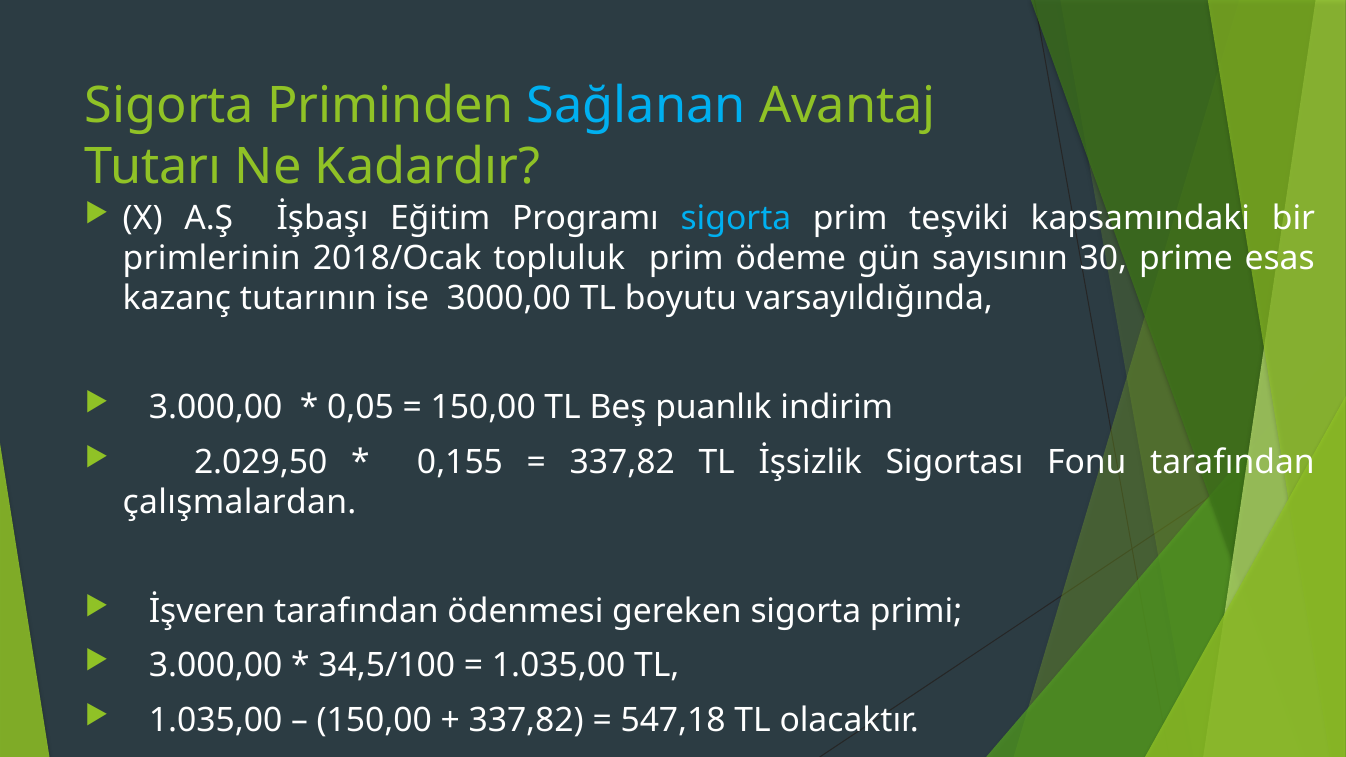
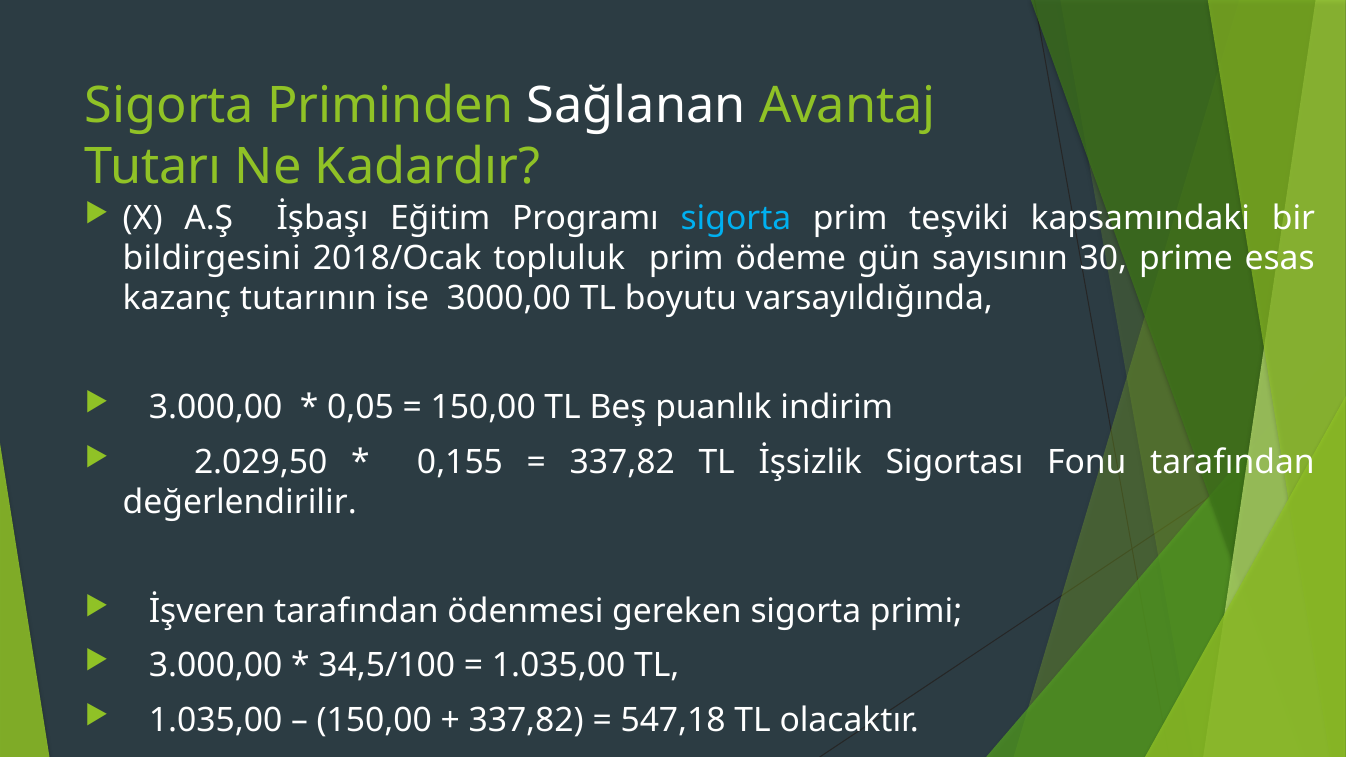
Sağlanan colour: light blue -> white
primlerinin: primlerinin -> bildirgesini
çalışmalardan: çalışmalardan -> değerlendirilir
